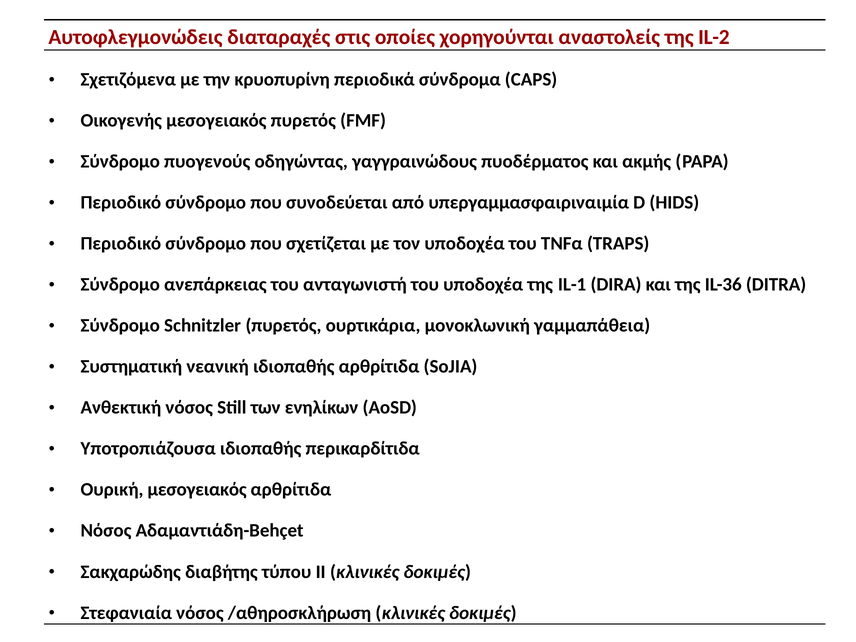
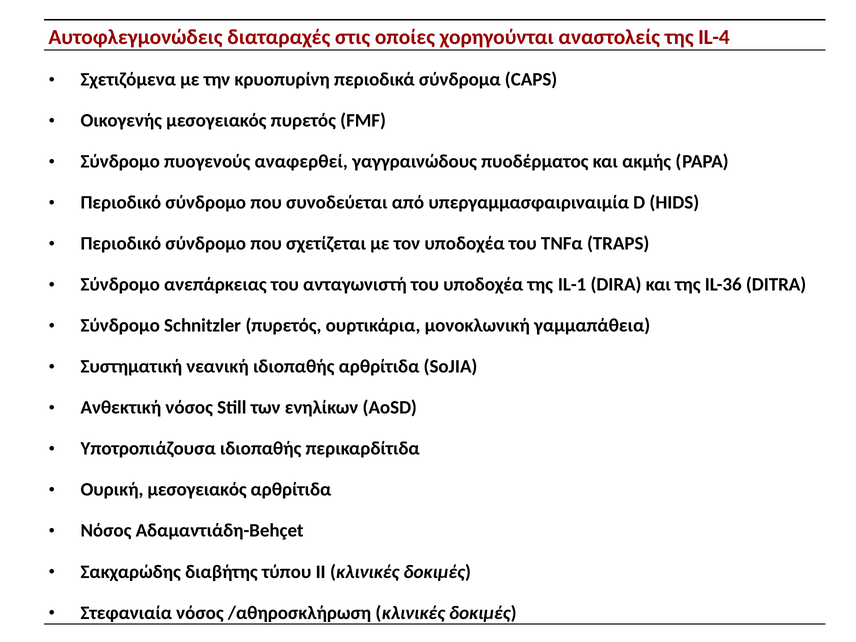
IL-2: IL-2 -> IL-4
οδηγώντας: οδηγώντας -> αναφερθεί
